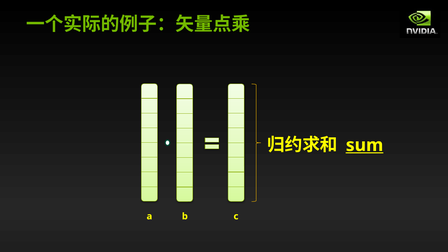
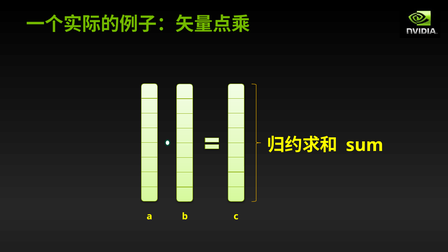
sum underline: present -> none
